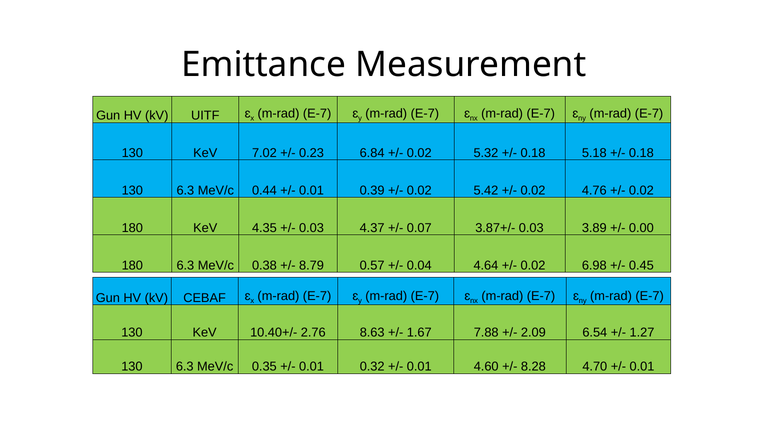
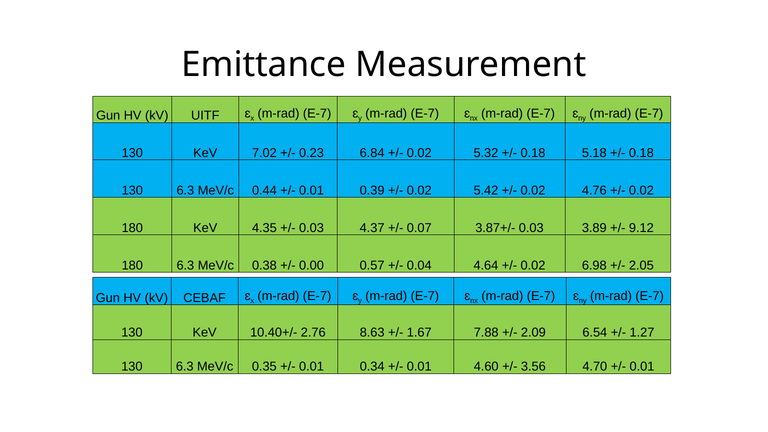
0.00: 0.00 -> 9.12
8.79: 8.79 -> 0.00
0.45: 0.45 -> 2.05
0.32: 0.32 -> 0.34
8.28: 8.28 -> 3.56
